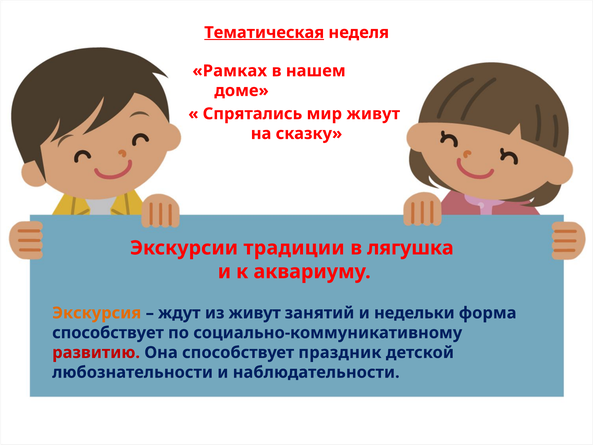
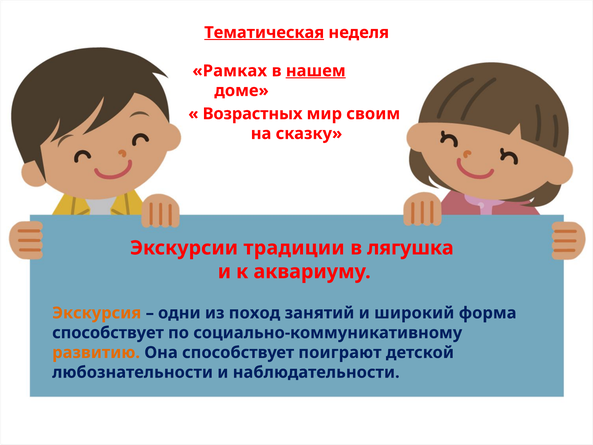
нашем underline: none -> present
Спрятались: Спрятались -> Возрастных
мир живут: живут -> своим
ждут: ждут -> одни
из живут: живут -> поход
недельки: недельки -> широкий
развитию colour: red -> orange
праздник: праздник -> поиграют
